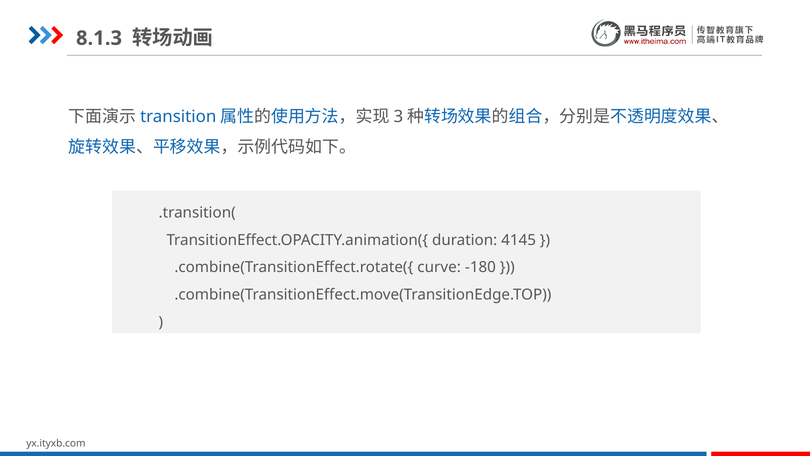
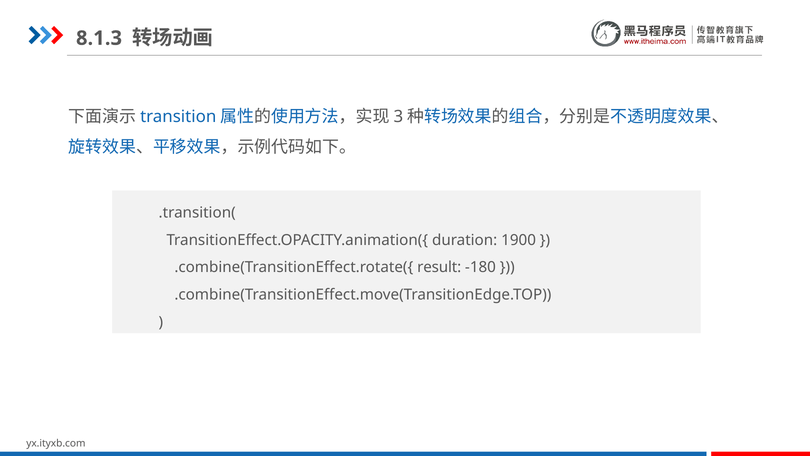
4145: 4145 -> 1900
curve: curve -> result
